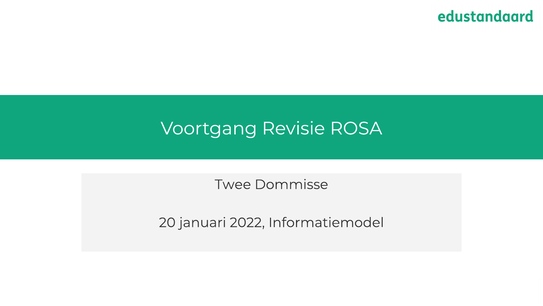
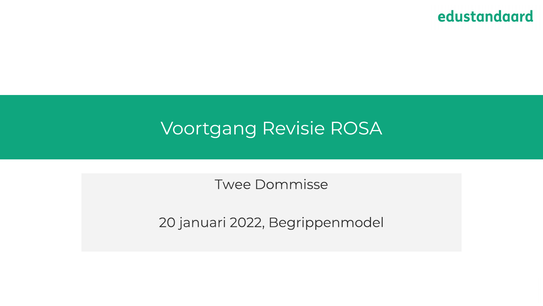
Informatiemodel: Informatiemodel -> Begrippenmodel
